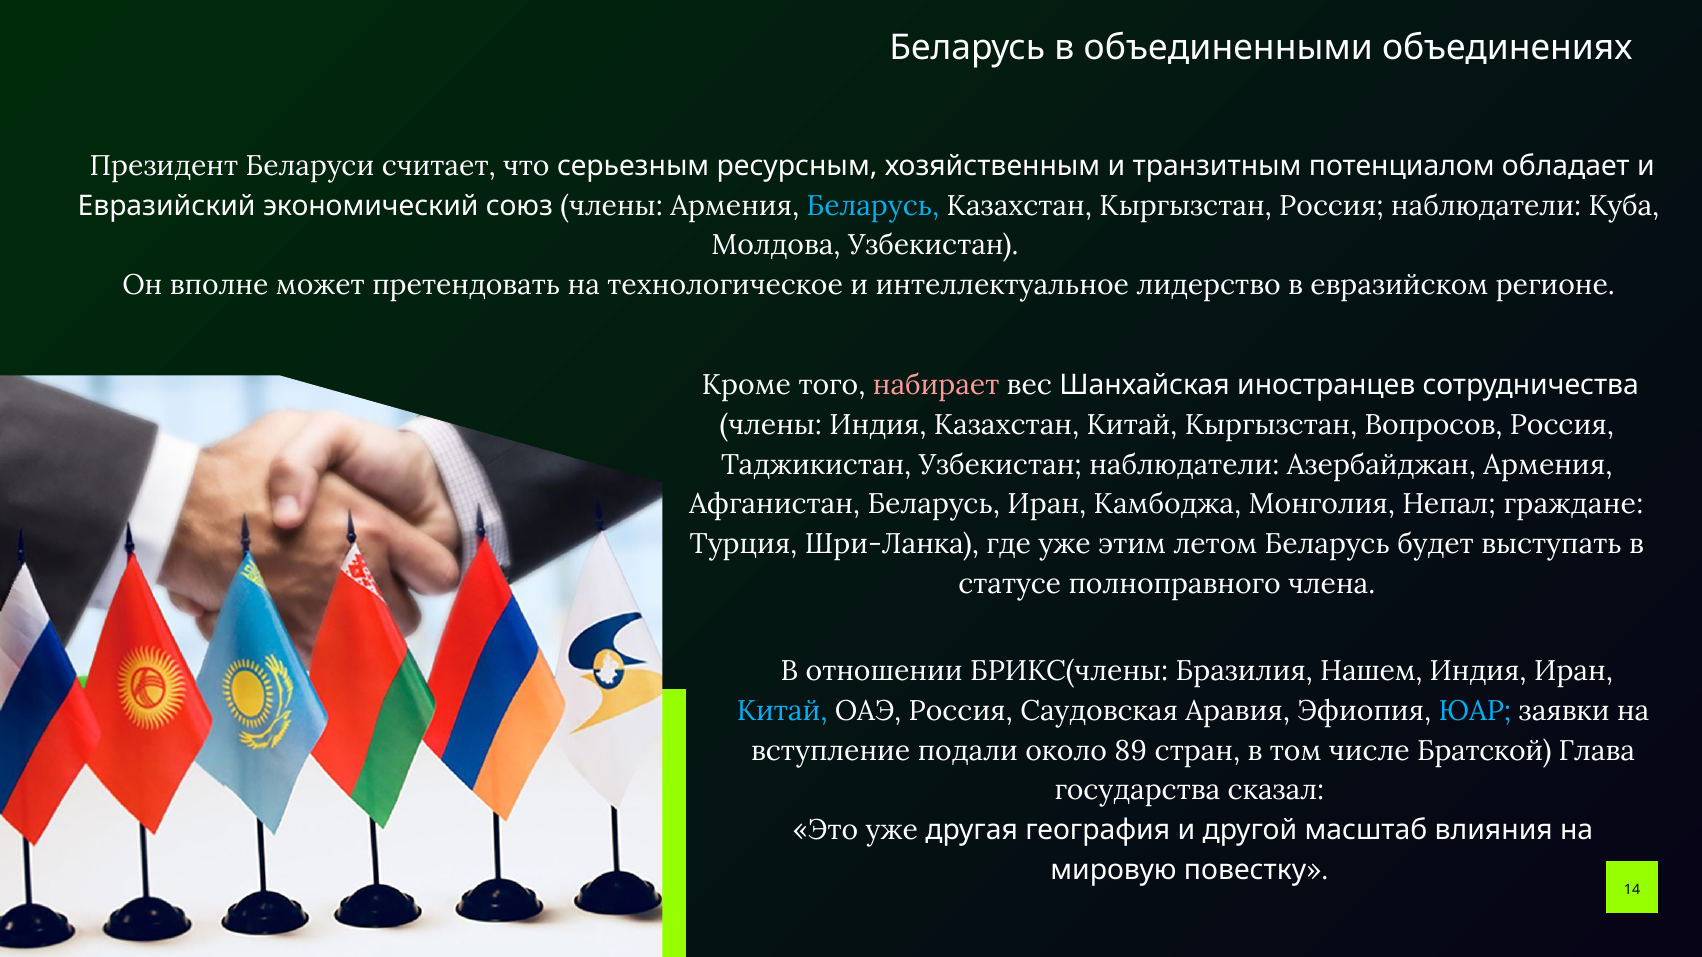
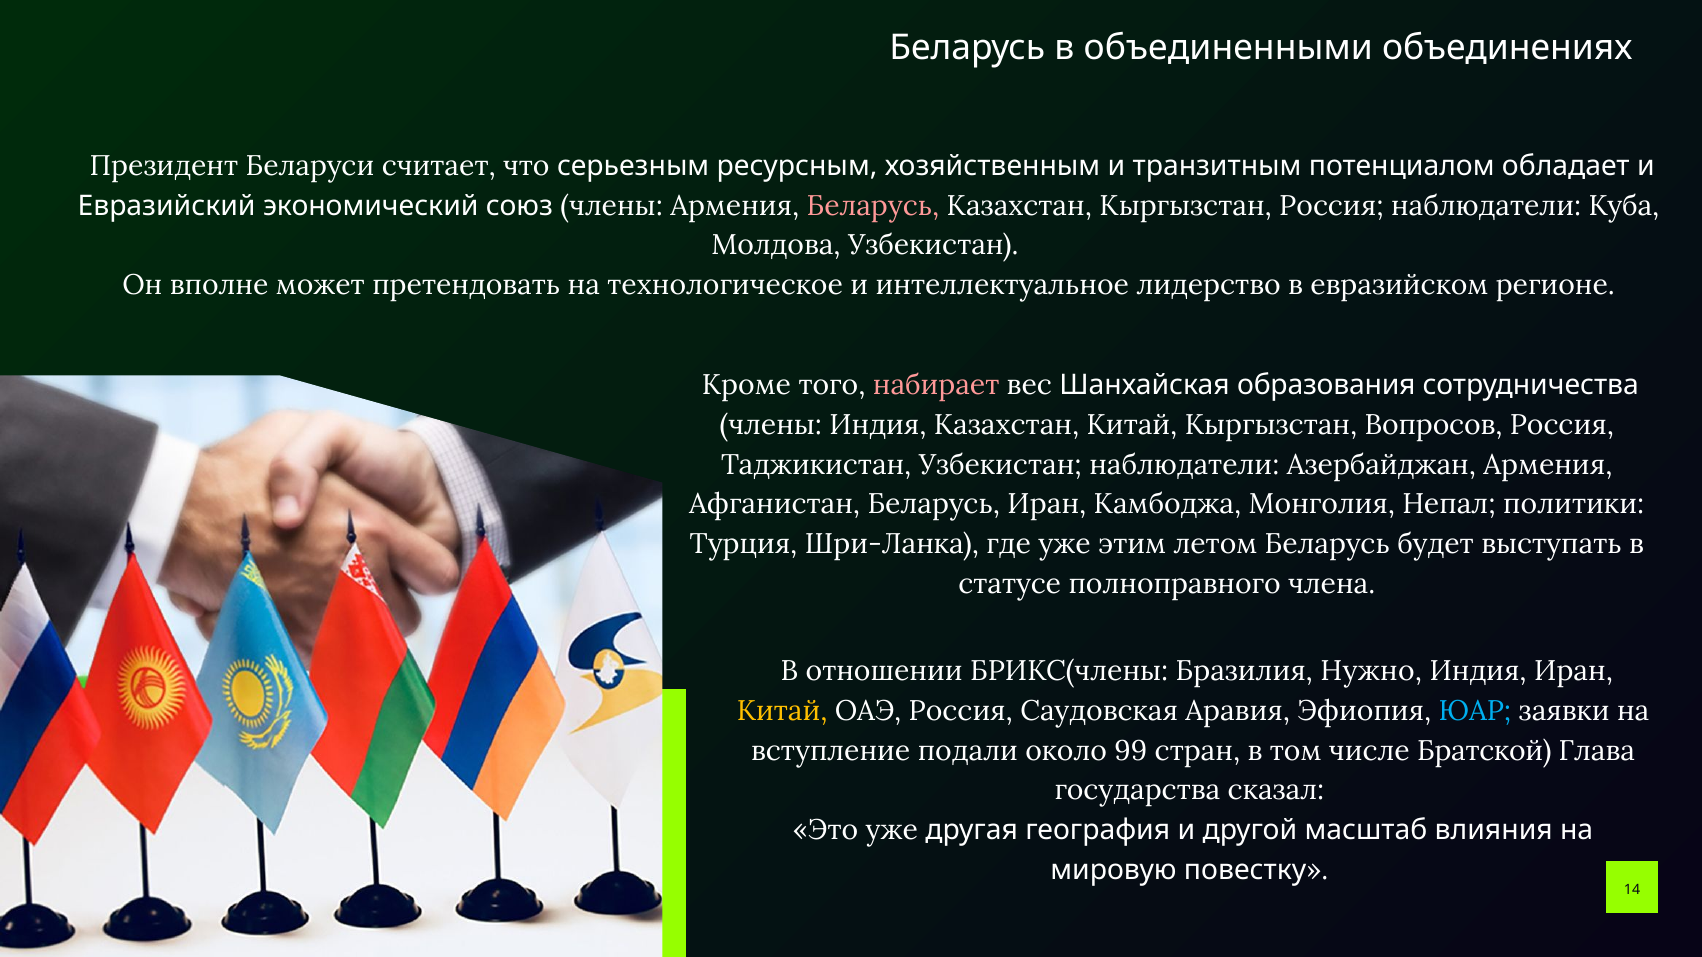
Беларусь at (873, 206) colour: light blue -> pink
иностранцев: иностранцев -> образования
граждане: граждане -> политики
Нашем: Нашем -> Нужно
Китай at (782, 712) colour: light blue -> yellow
89: 89 -> 99
